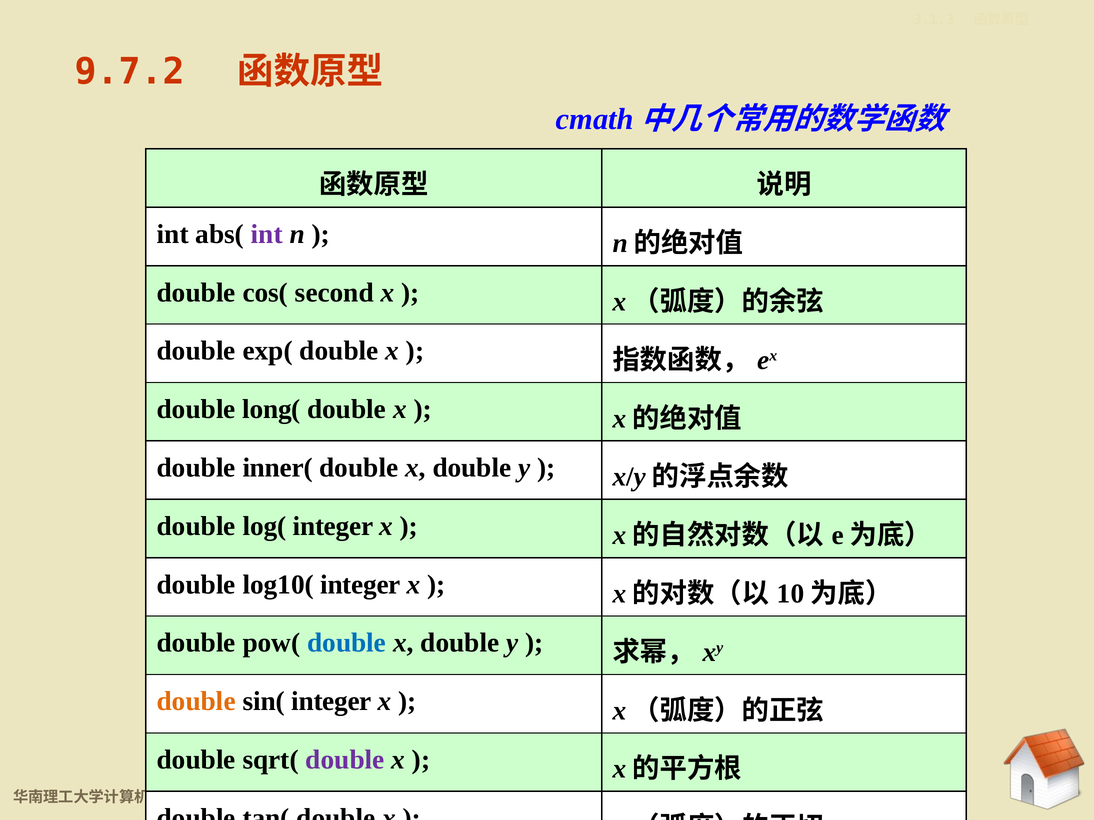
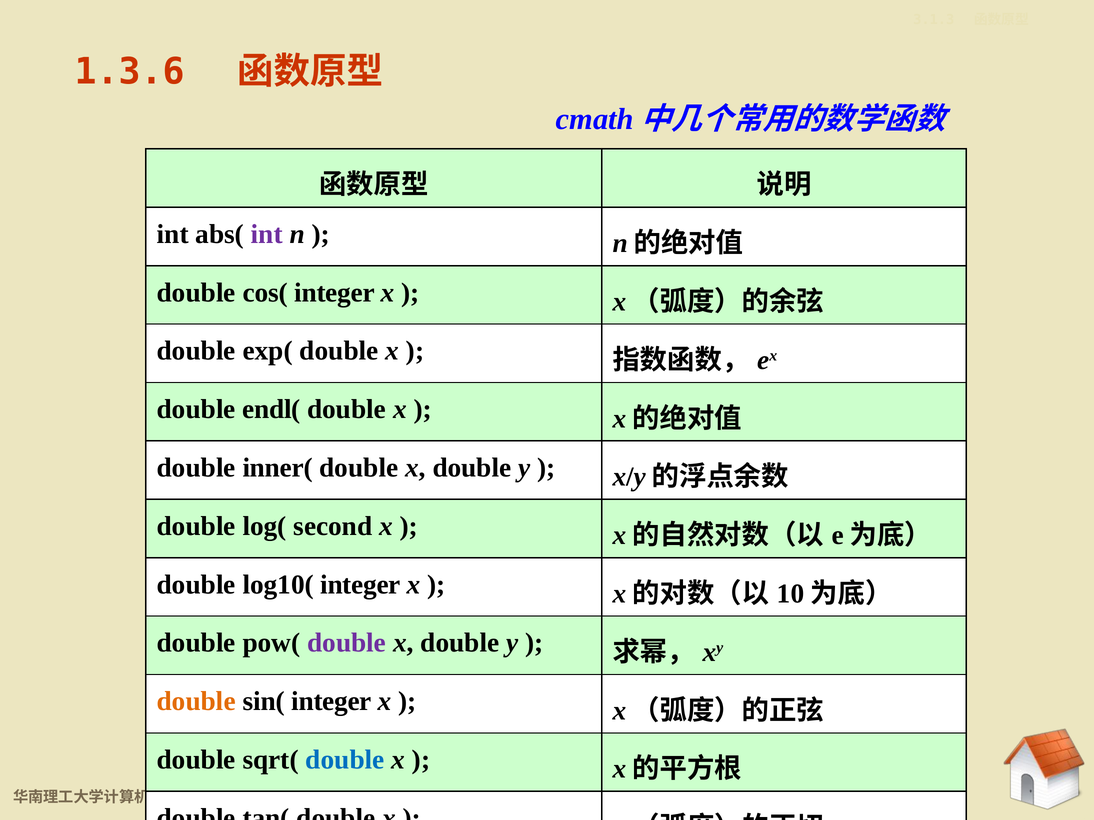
9.7.2: 9.7.2 -> 1.3.6
cos( second: second -> integer
long(: long( -> endl(
log( integer: integer -> second
double at (347, 643) colour: blue -> purple
double at (345, 760) colour: purple -> blue
